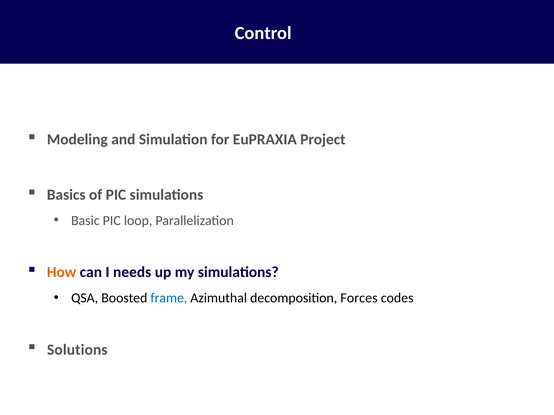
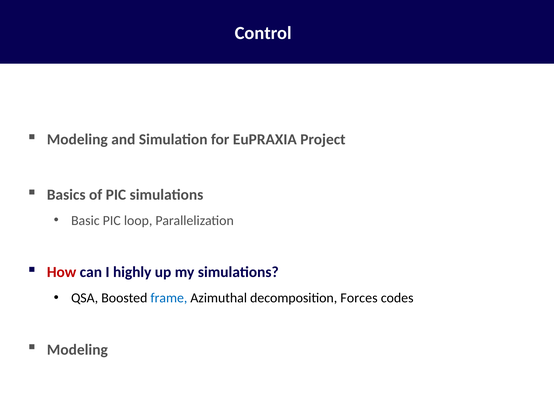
How colour: orange -> red
needs: needs -> highly
Solutions at (77, 350): Solutions -> Modeling
